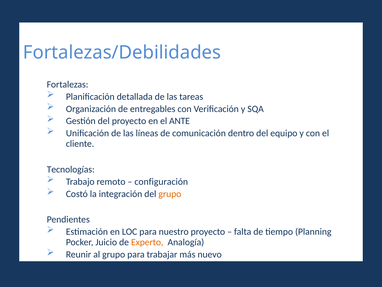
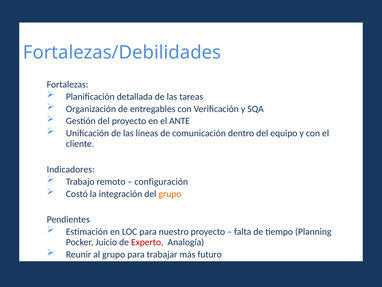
Tecnologías: Tecnologías -> Indicadores
Experto colour: orange -> red
nuevo: nuevo -> futuro
